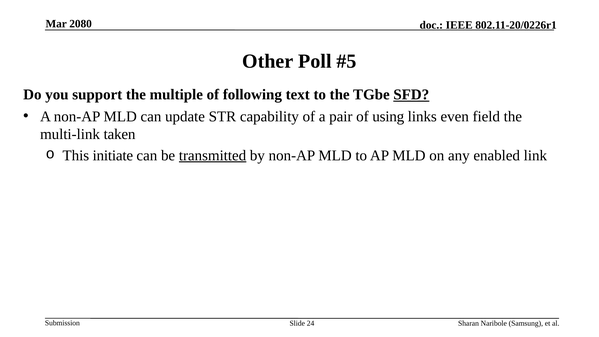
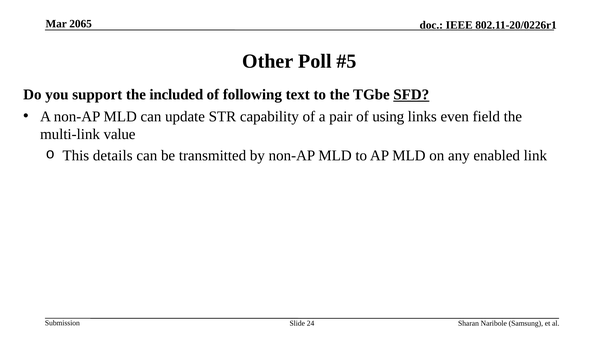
2080: 2080 -> 2065
multiple: multiple -> included
taken: taken -> value
initiate: initiate -> details
transmitted underline: present -> none
